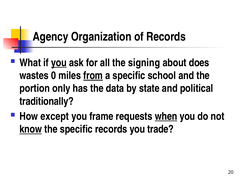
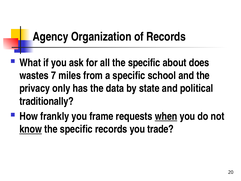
you at (59, 63) underline: present -> none
all the signing: signing -> specific
0: 0 -> 7
from underline: present -> none
portion: portion -> privacy
except: except -> frankly
